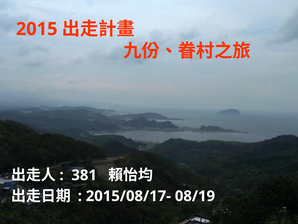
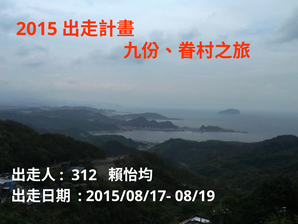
381: 381 -> 312
